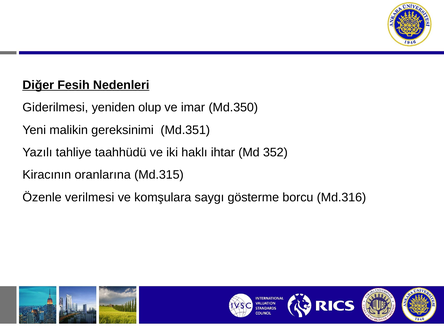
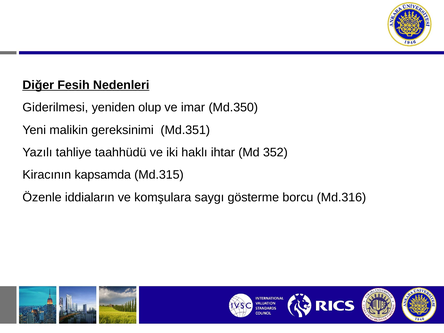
oranlarına: oranlarına -> kapsamda
verilmesi: verilmesi -> iddiaların
